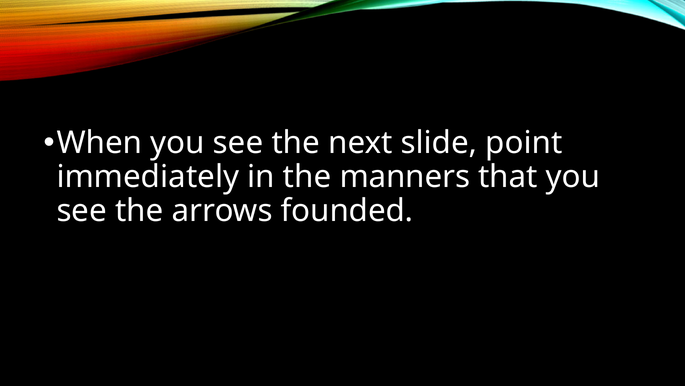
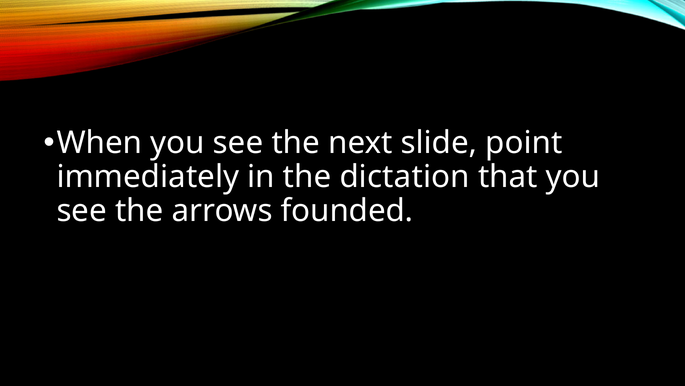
manners: manners -> dictation
